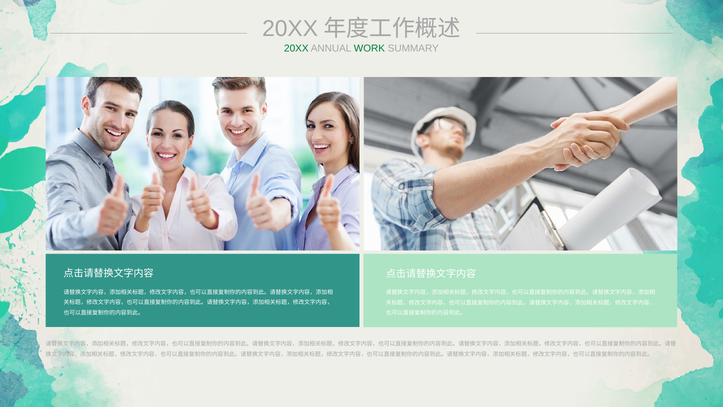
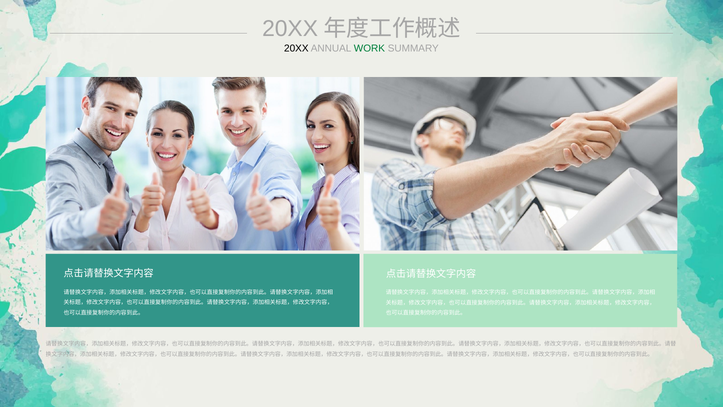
20XX at (296, 49) colour: green -> black
